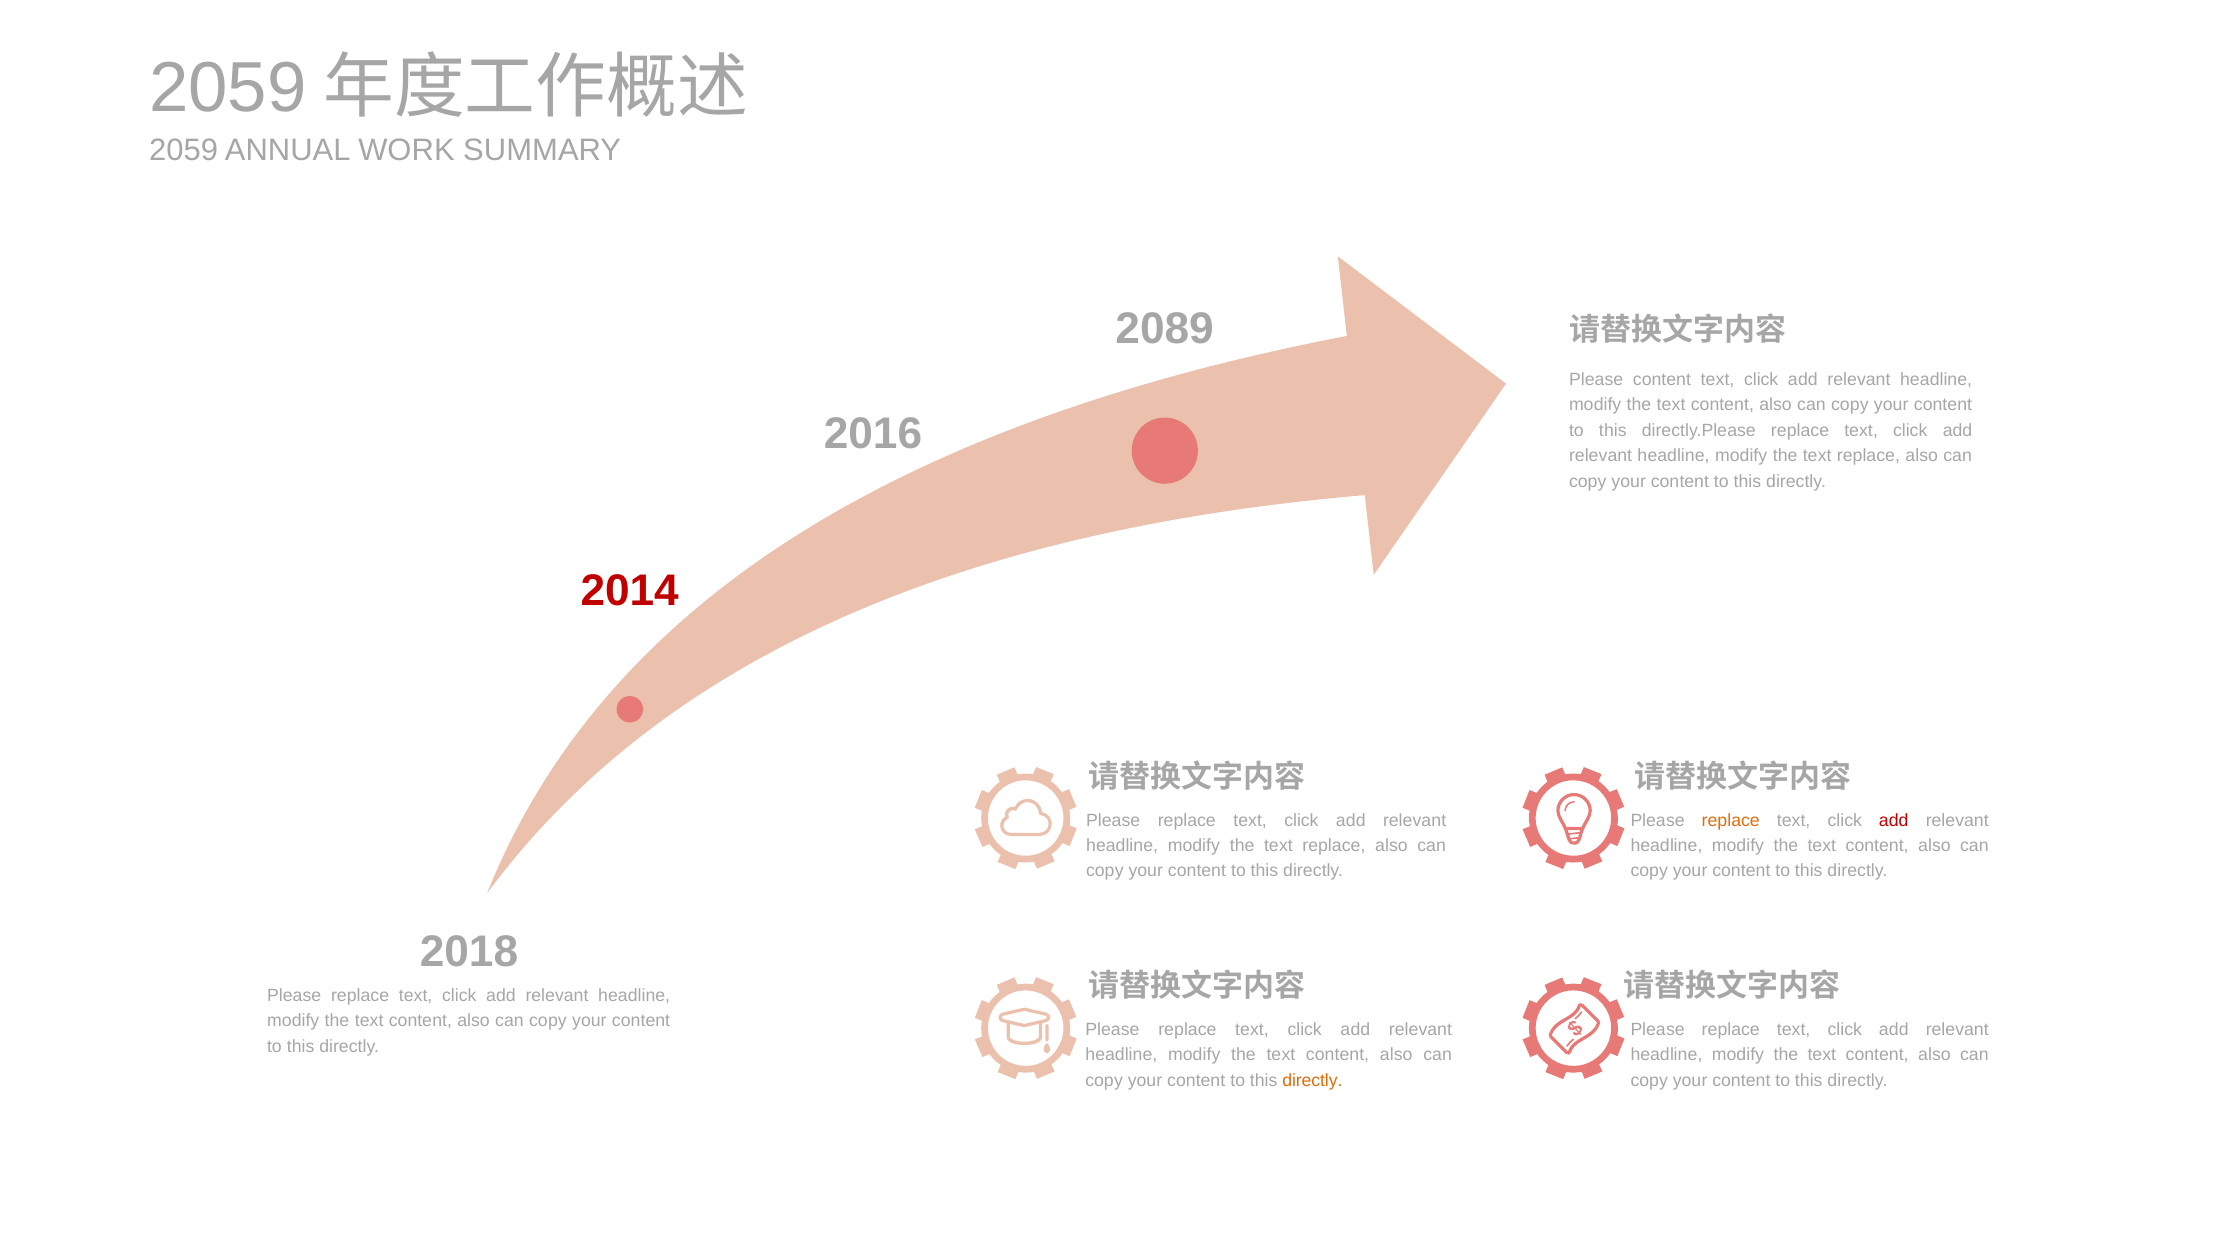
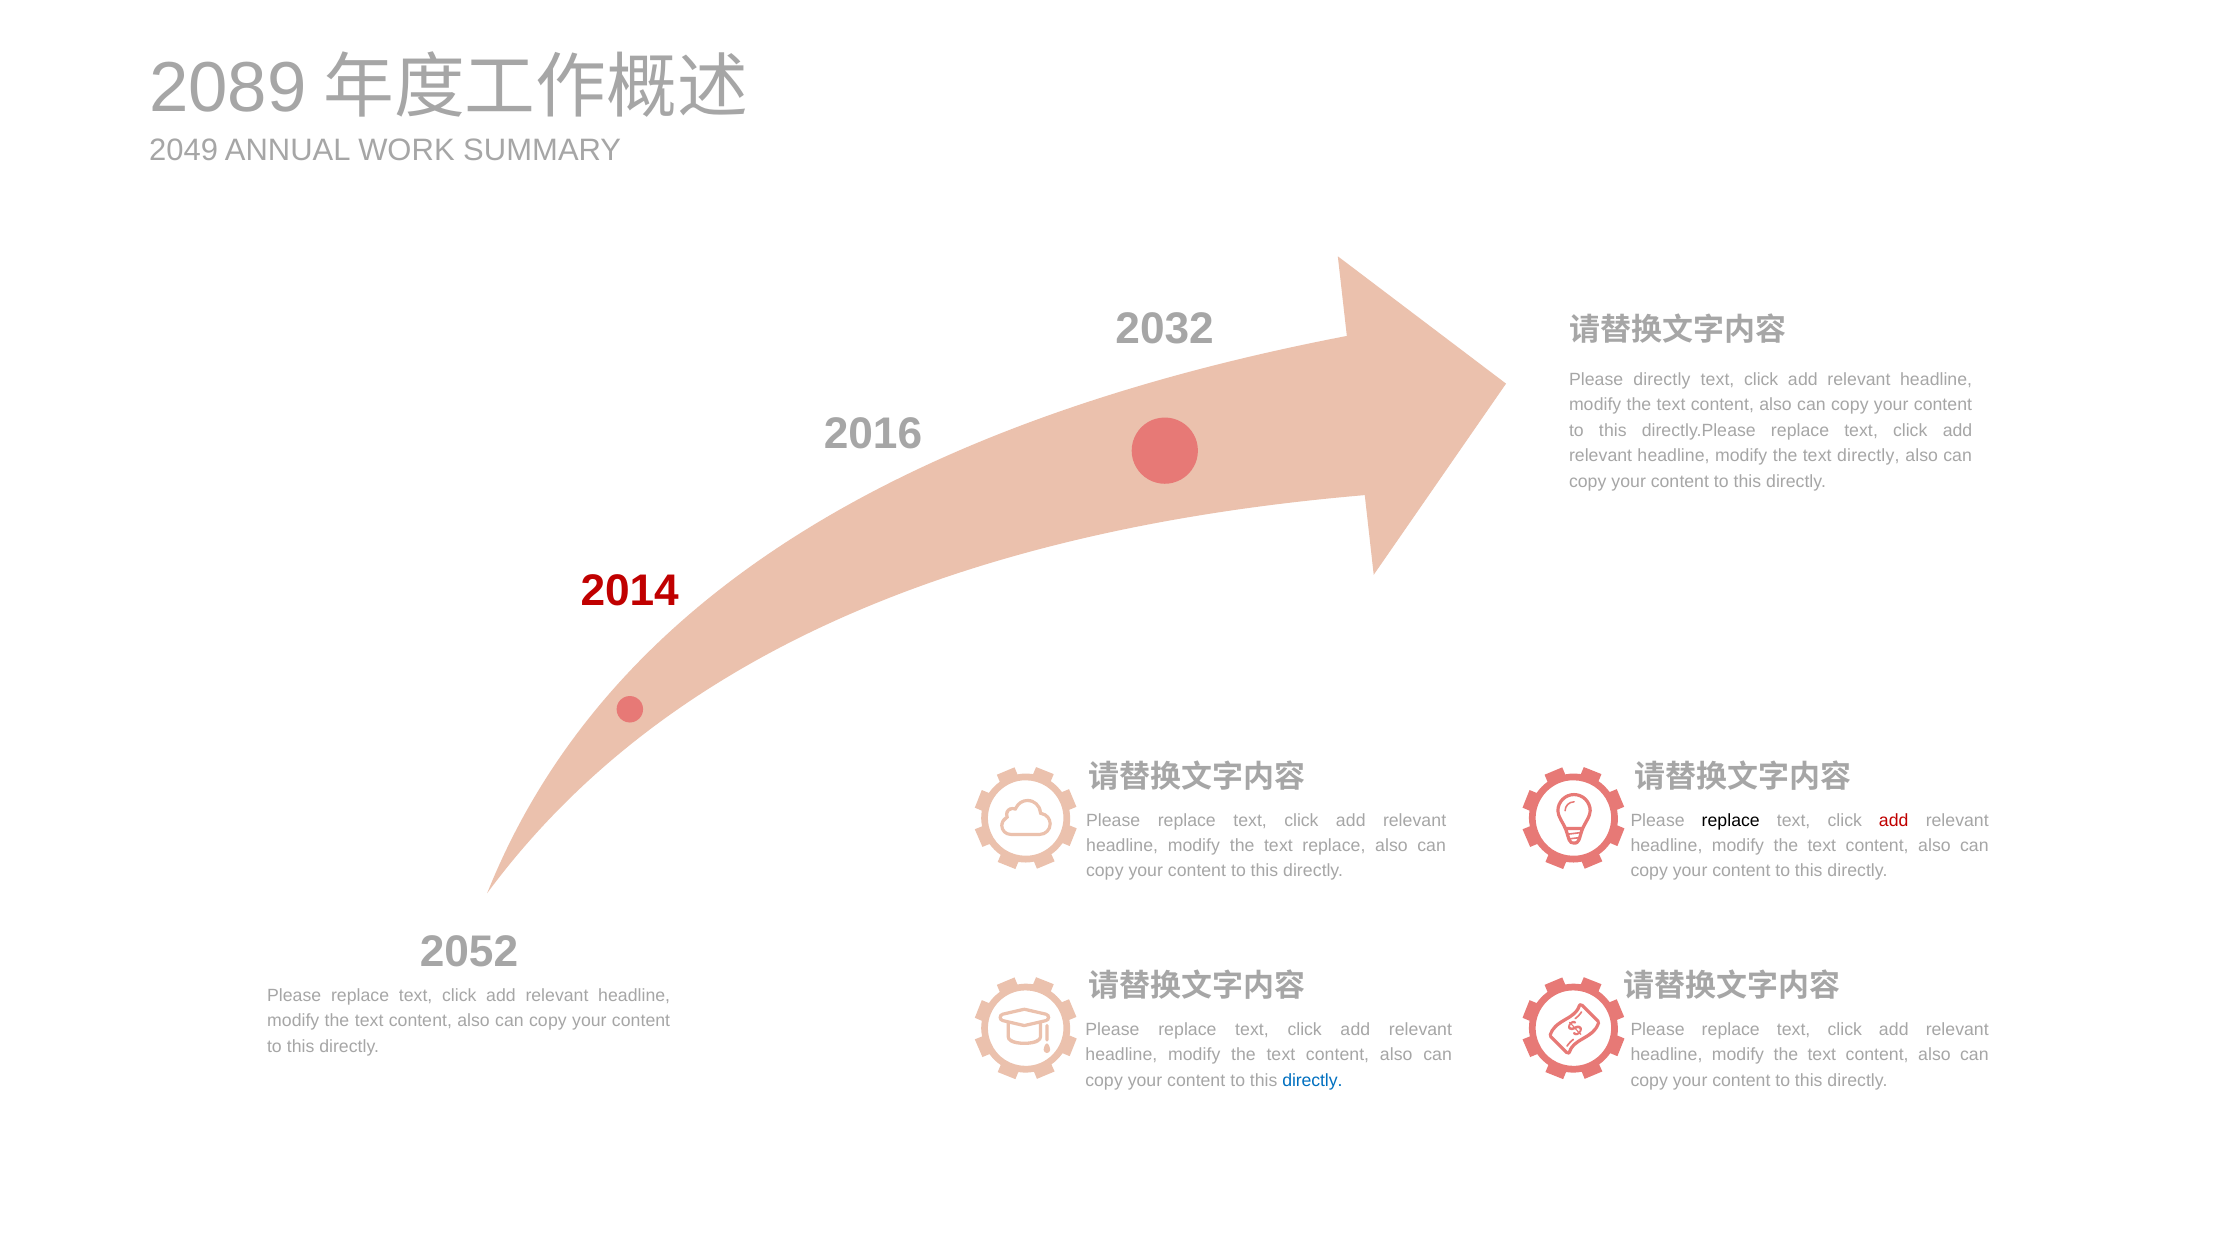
2059 at (228, 88): 2059 -> 2089
2059 at (184, 150): 2059 -> 2049
2089: 2089 -> 2032
Please content: content -> directly
replace at (1868, 456): replace -> directly
replace at (1731, 820) colour: orange -> black
2018: 2018 -> 2052
directly at (1312, 1080) colour: orange -> blue
